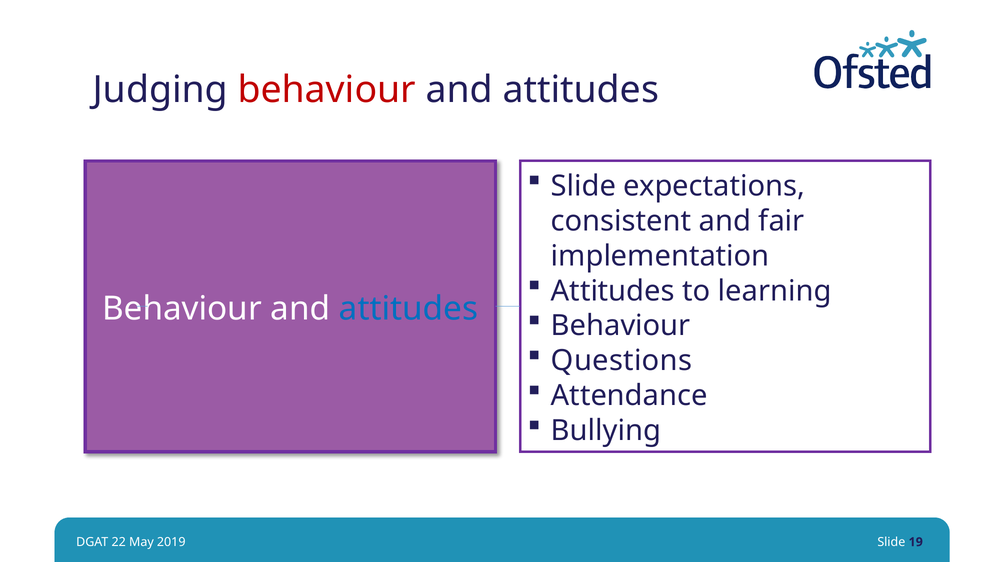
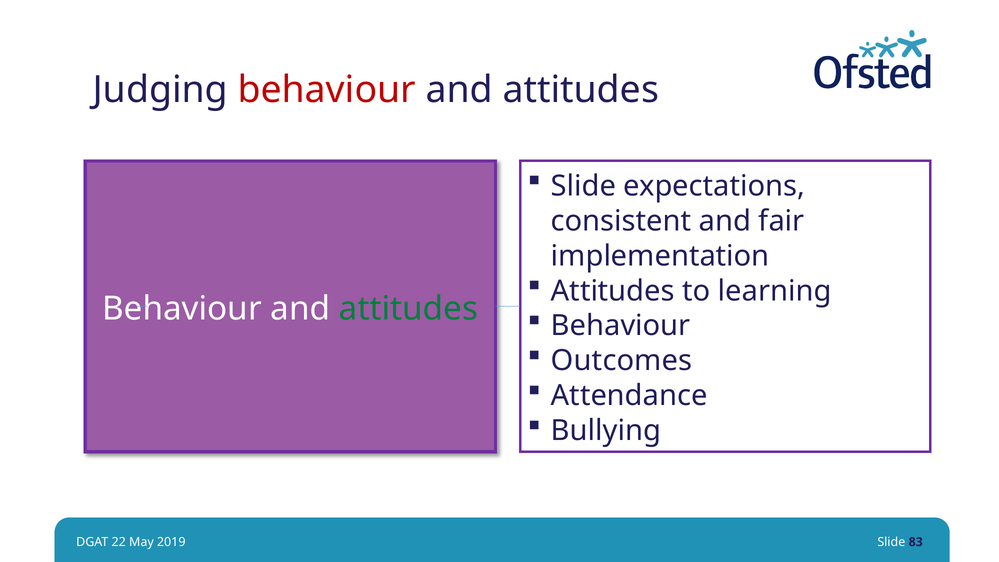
attitudes at (408, 309) colour: blue -> green
Questions: Questions -> Outcomes
19: 19 -> 83
